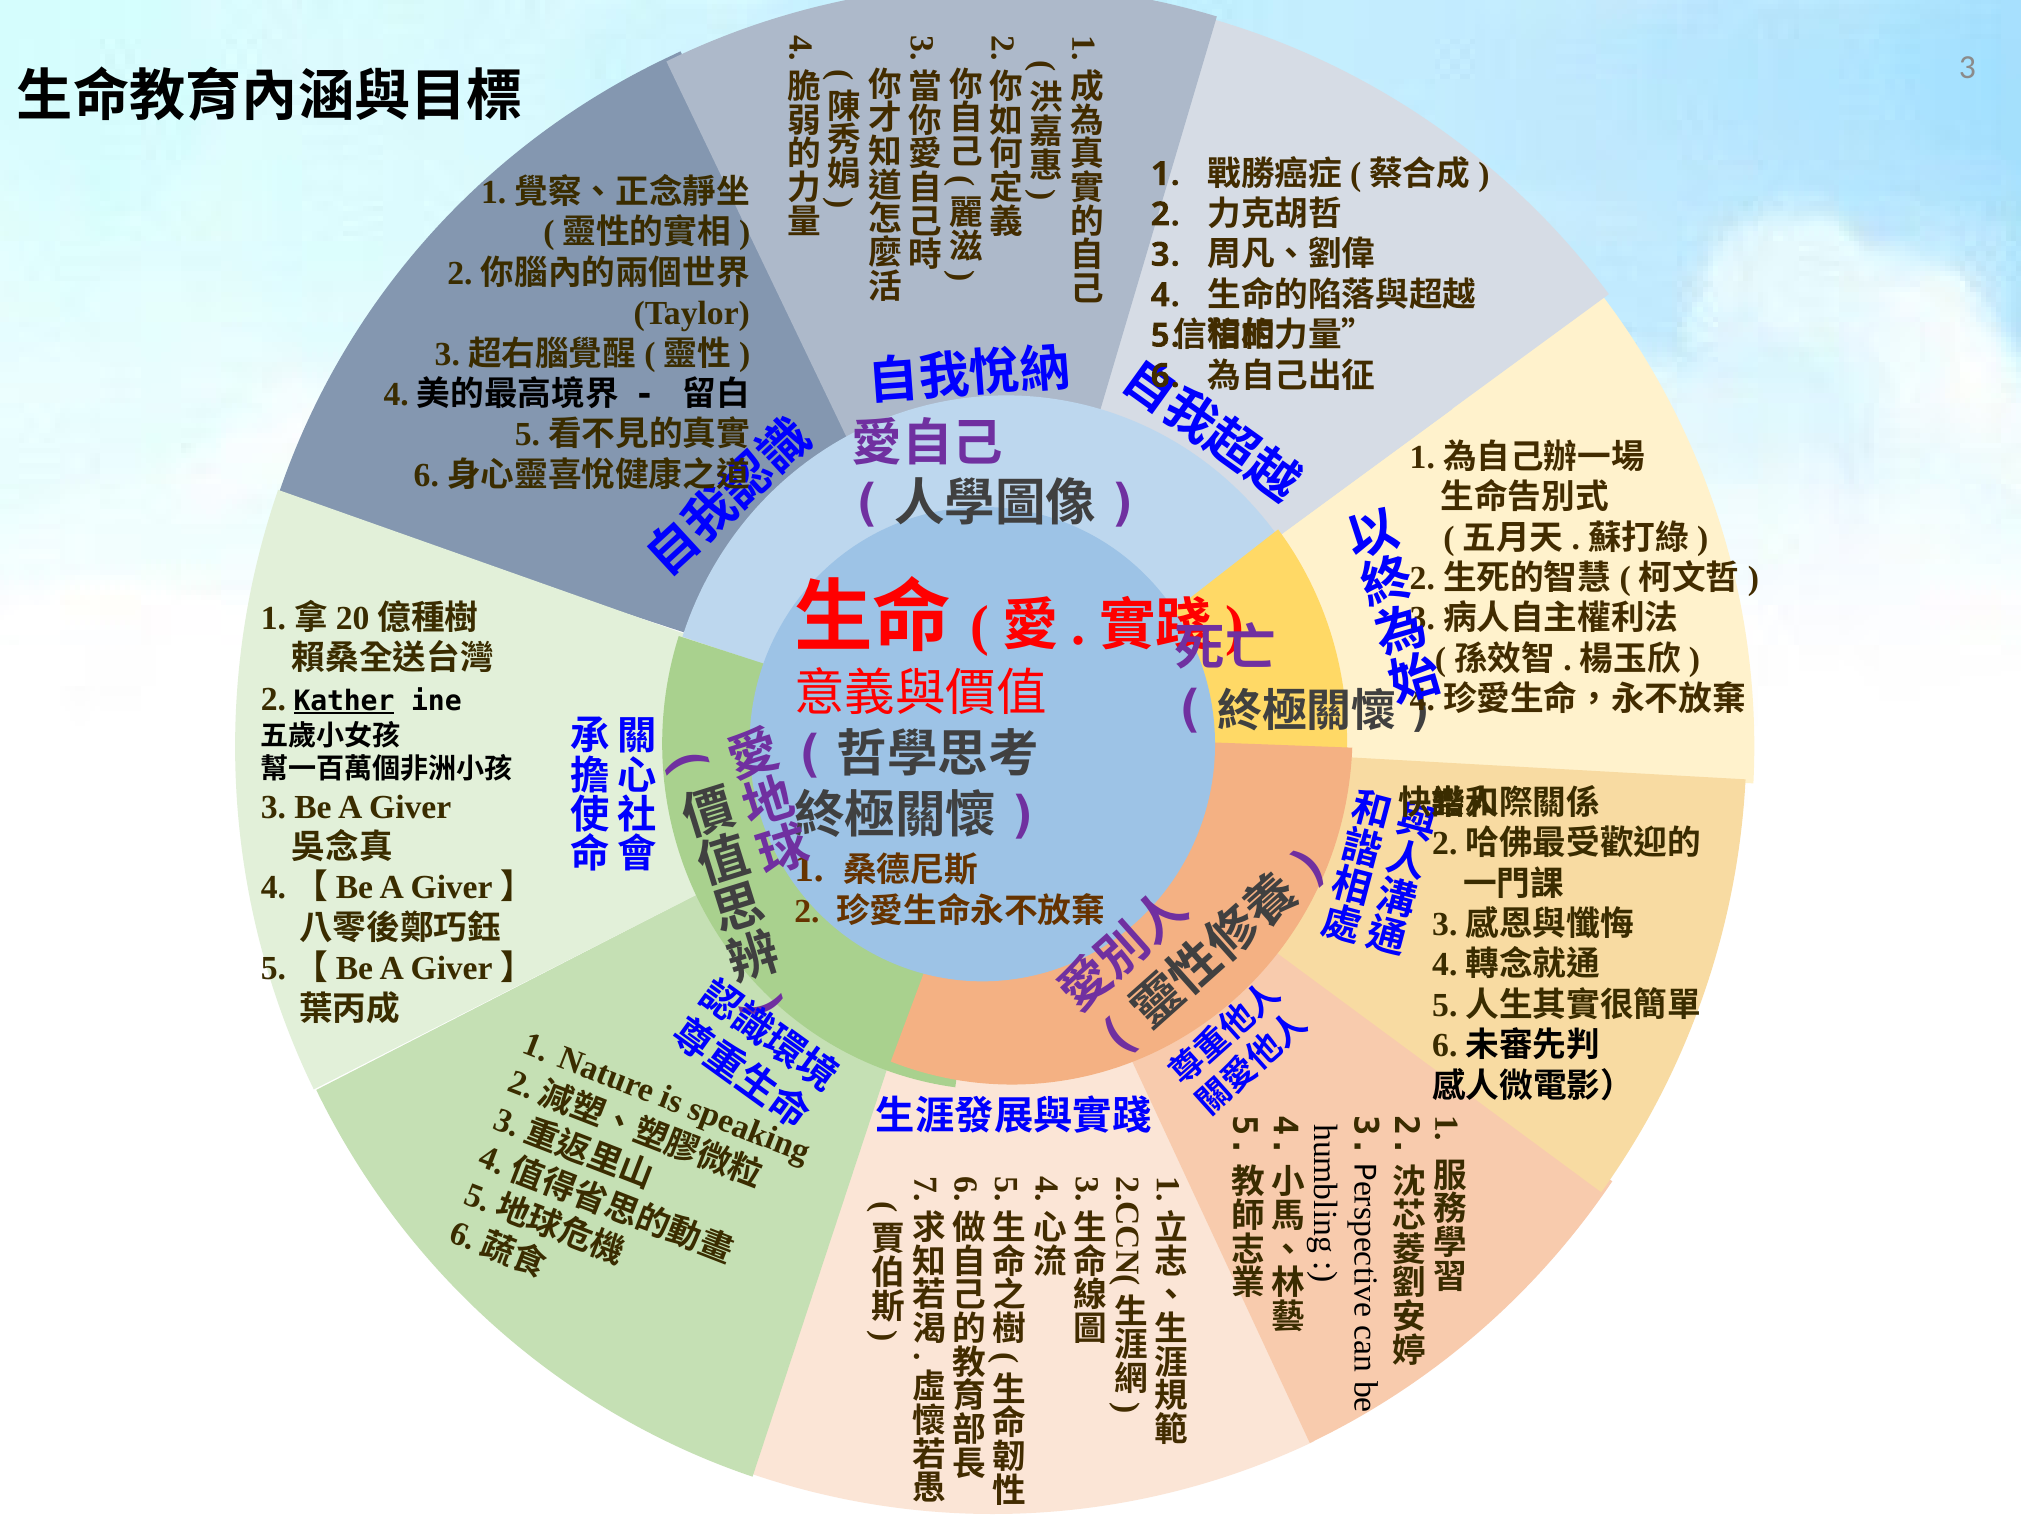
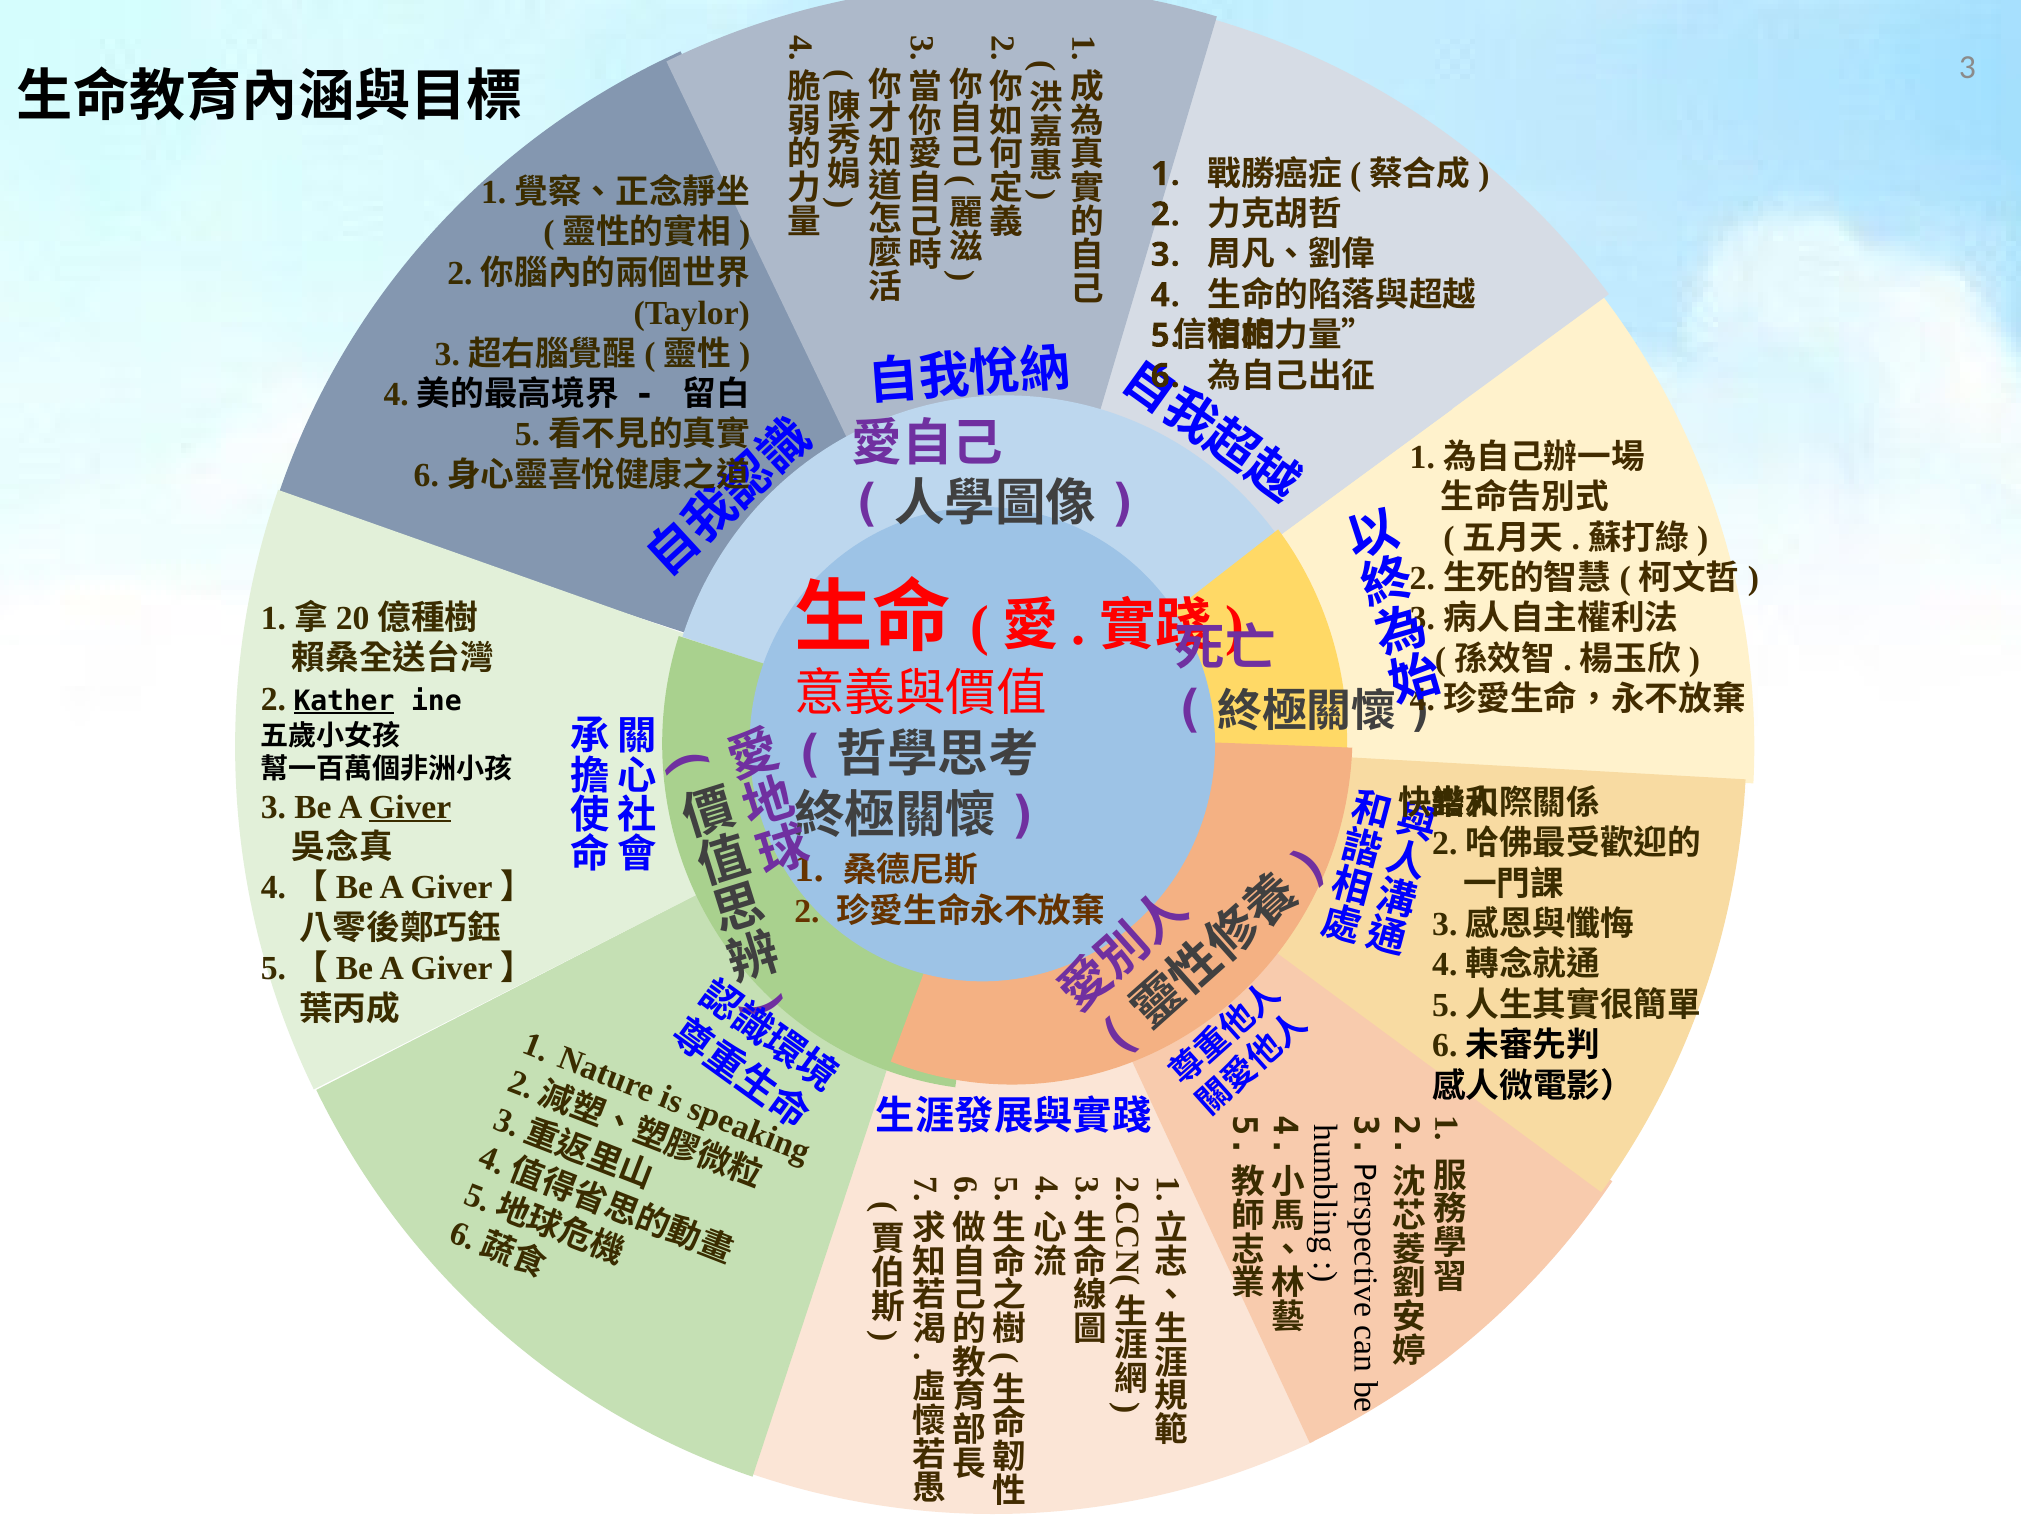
Giver underline: none -> present
